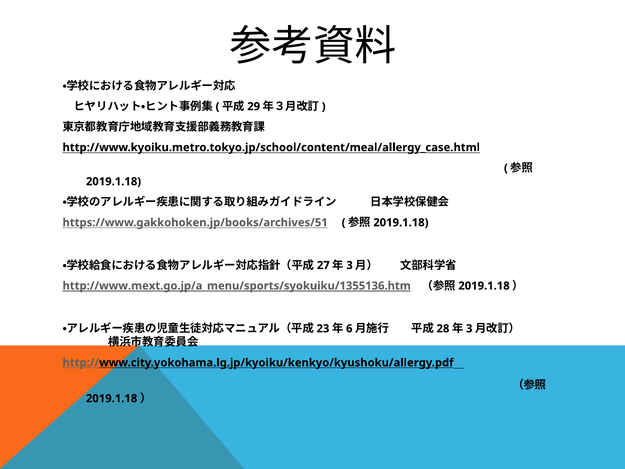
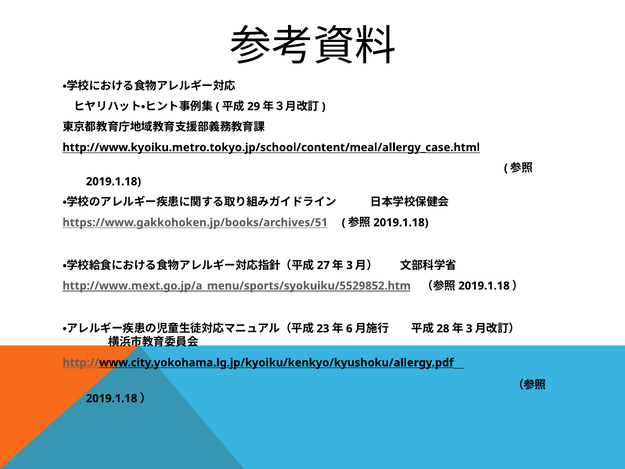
http://www.mext.go.jp/a_menu/sports/syokuiku/1355136.htm: http://www.mext.go.jp/a_menu/sports/syokuiku/1355136.htm -> http://www.mext.go.jp/a_menu/sports/syokuiku/5529852.htm
